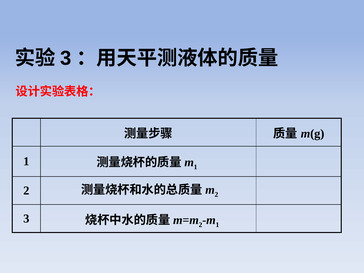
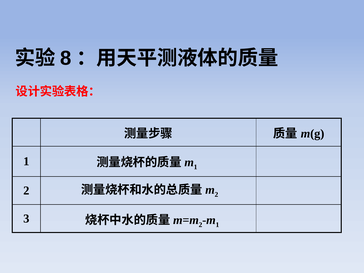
3 at (66, 58): 3 -> 8
